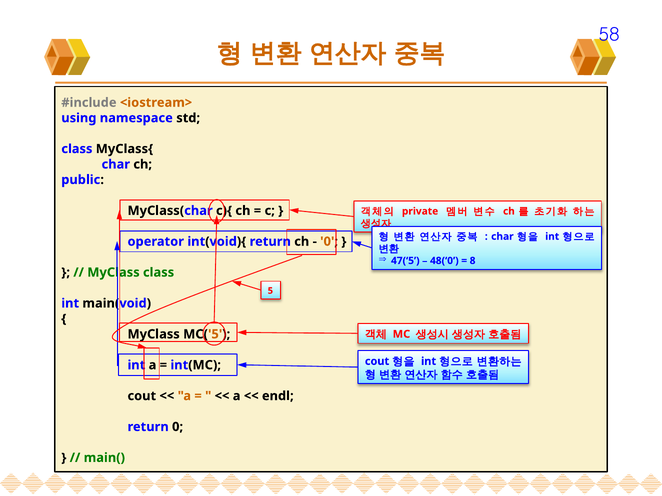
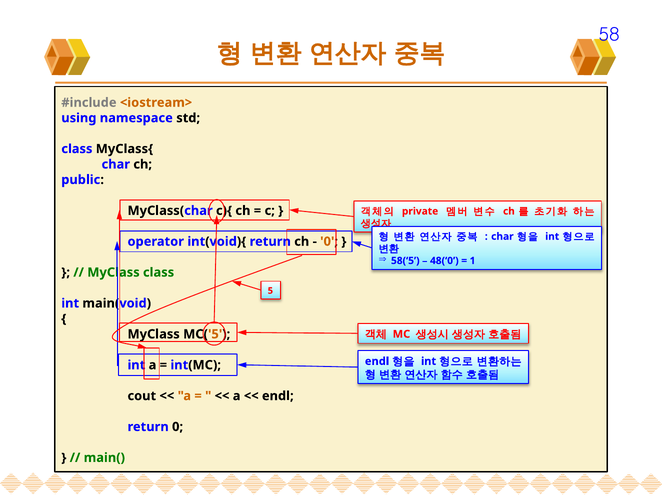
47(‘5: 47(‘5 -> 58(‘5
8: 8 -> 1
cout at (377, 362): cout -> endl
